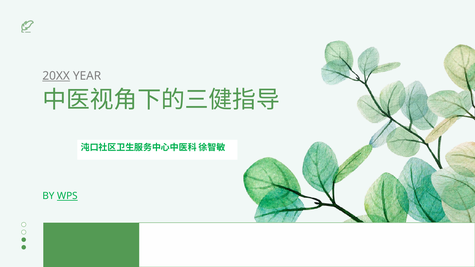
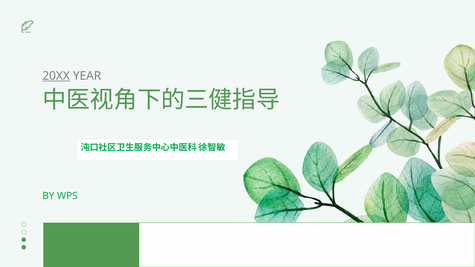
WPS underline: present -> none
